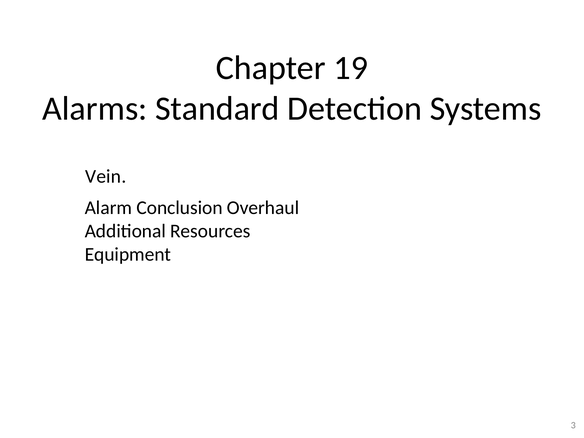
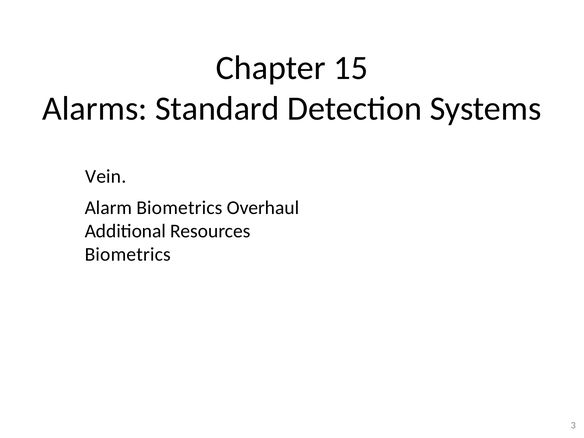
19: 19 -> 15
Alarm Conclusion: Conclusion -> Biometrics
Equipment at (128, 254): Equipment -> Biometrics
